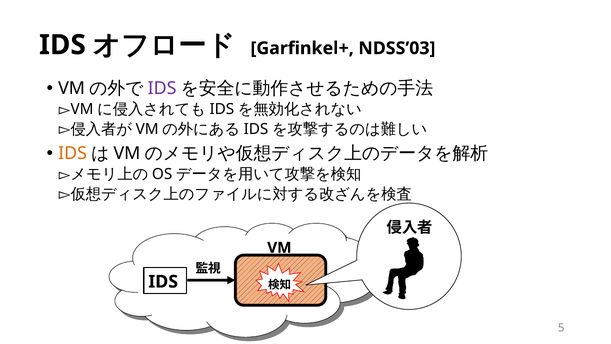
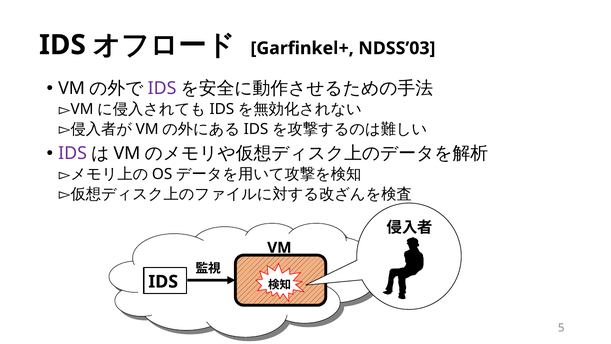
IDS at (73, 153) colour: orange -> purple
